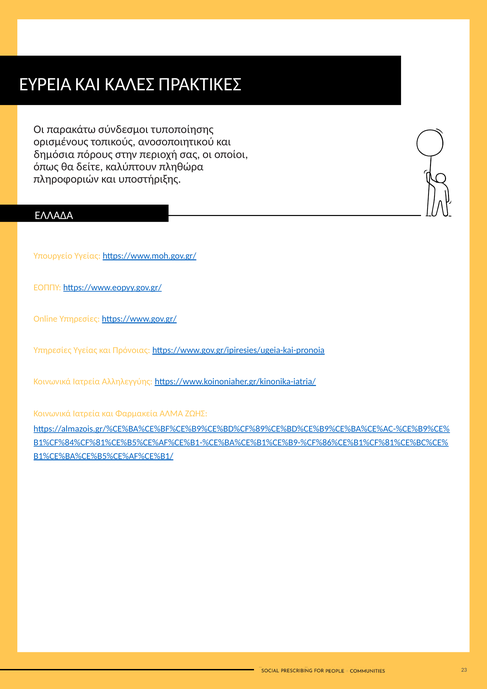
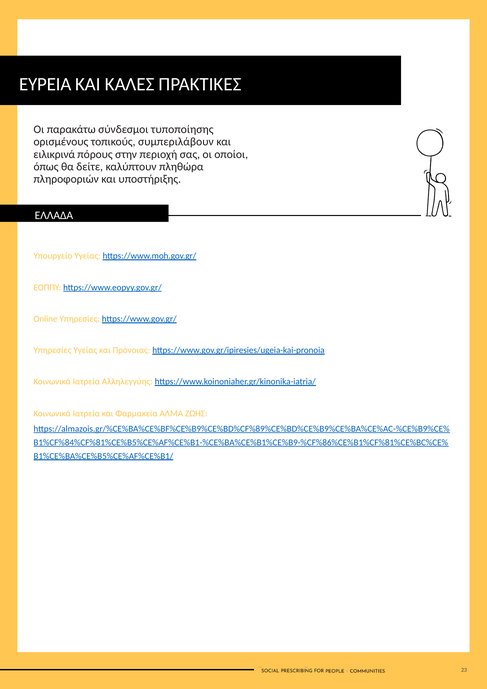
ανοσοποιητικού: ανοσοποιητικού -> συμπεριλάβουν
δημόσια: δημόσια -> ειλικρινά
